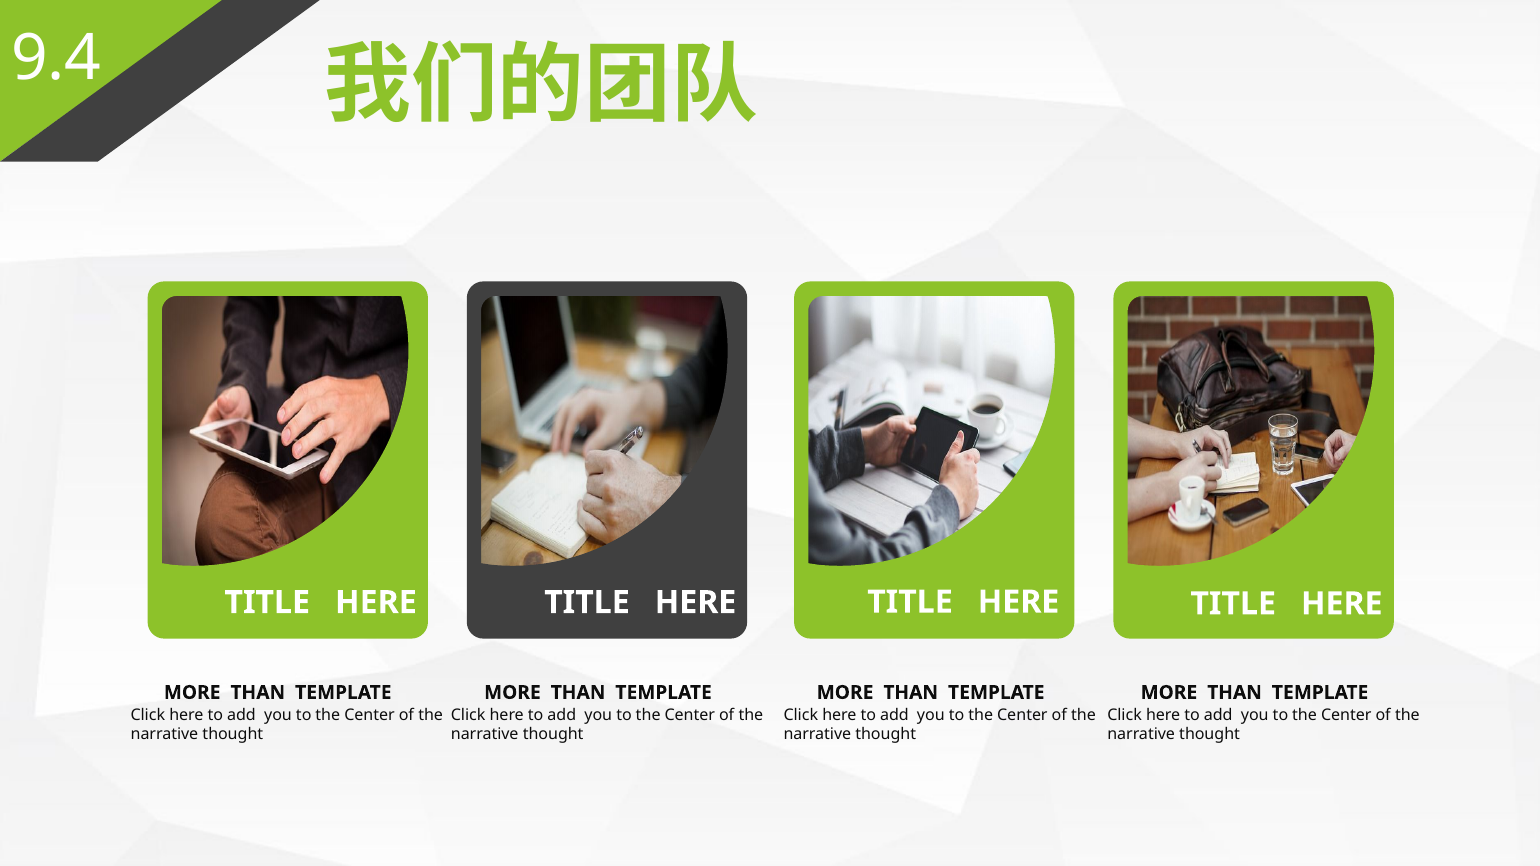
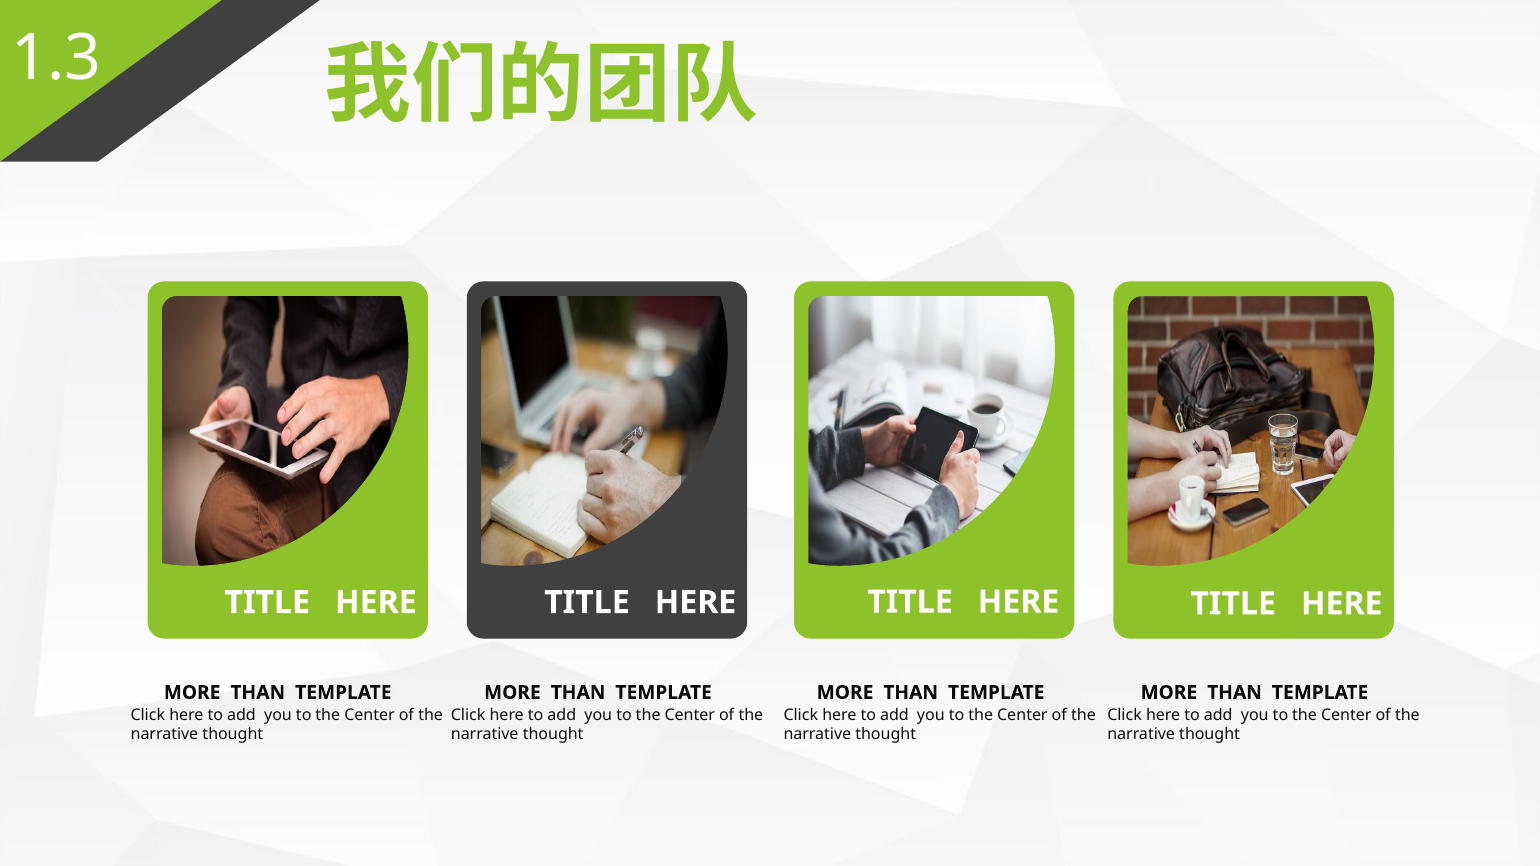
9.4: 9.4 -> 1.3
